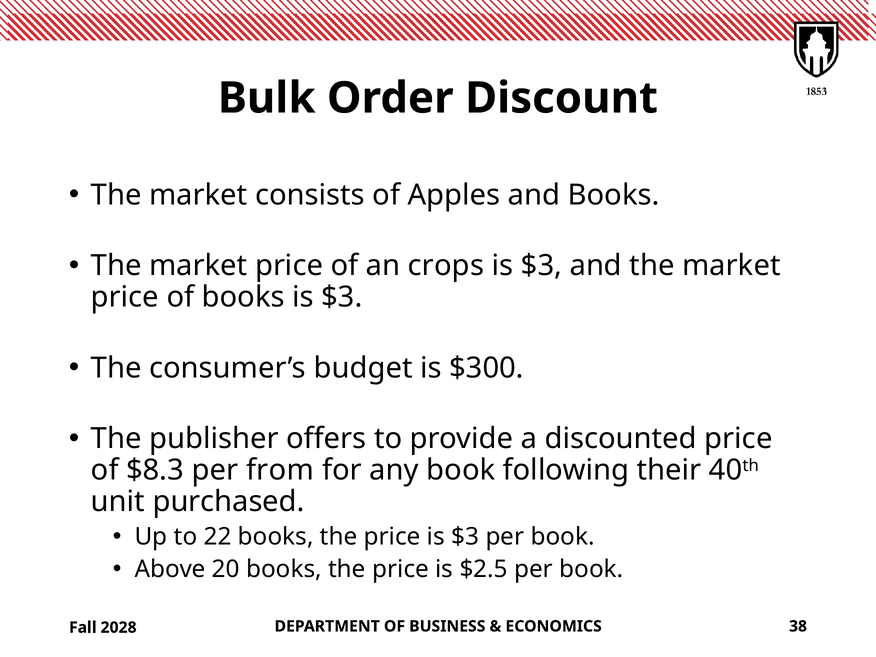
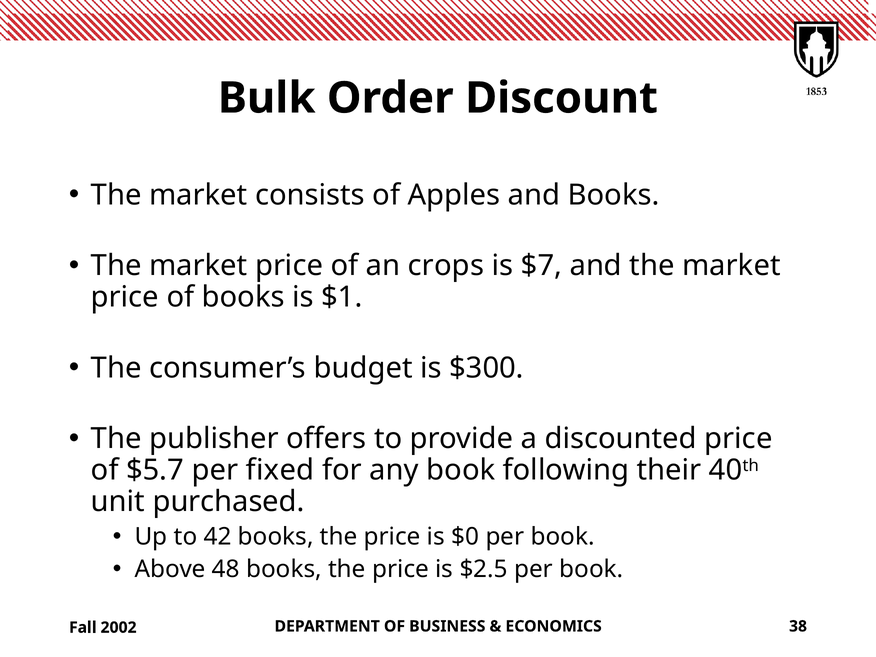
$3 at (541, 266): $3 -> $7
books is $3: $3 -> $1
$8.3: $8.3 -> $5.7
from: from -> fixed
22: 22 -> 42
price is $3: $3 -> $0
20: 20 -> 48
2028: 2028 -> 2002
